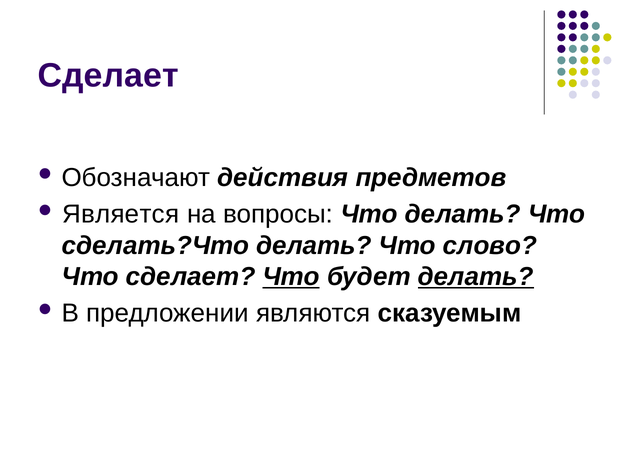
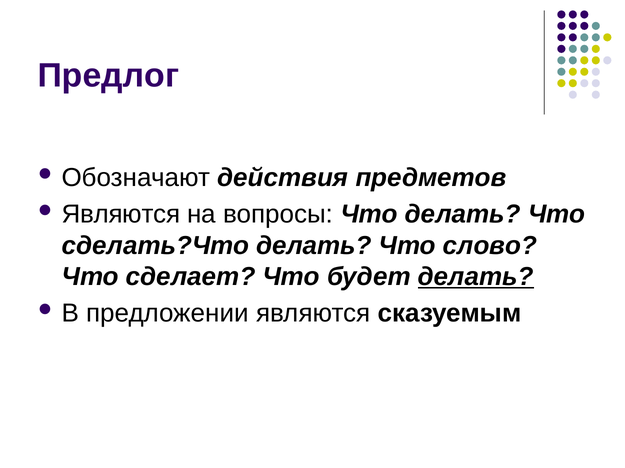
Сделает at (108, 76): Сделает -> Предлог
Является at (121, 215): Является -> Являются
Что at (291, 277) underline: present -> none
